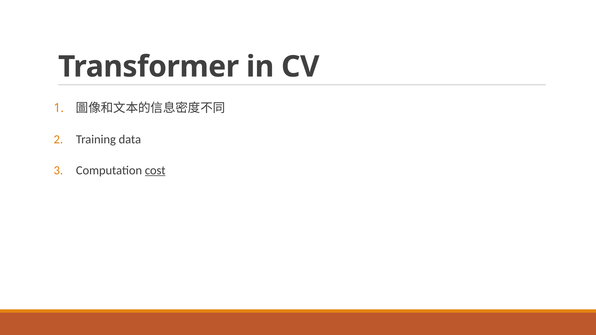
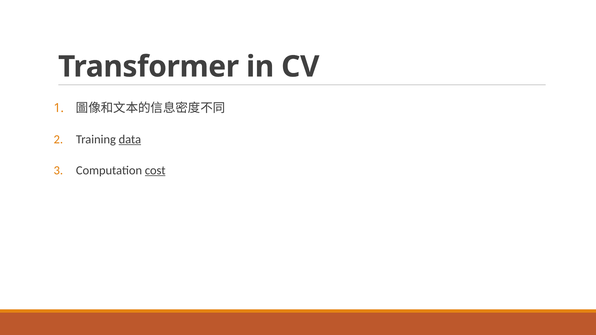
data underline: none -> present
